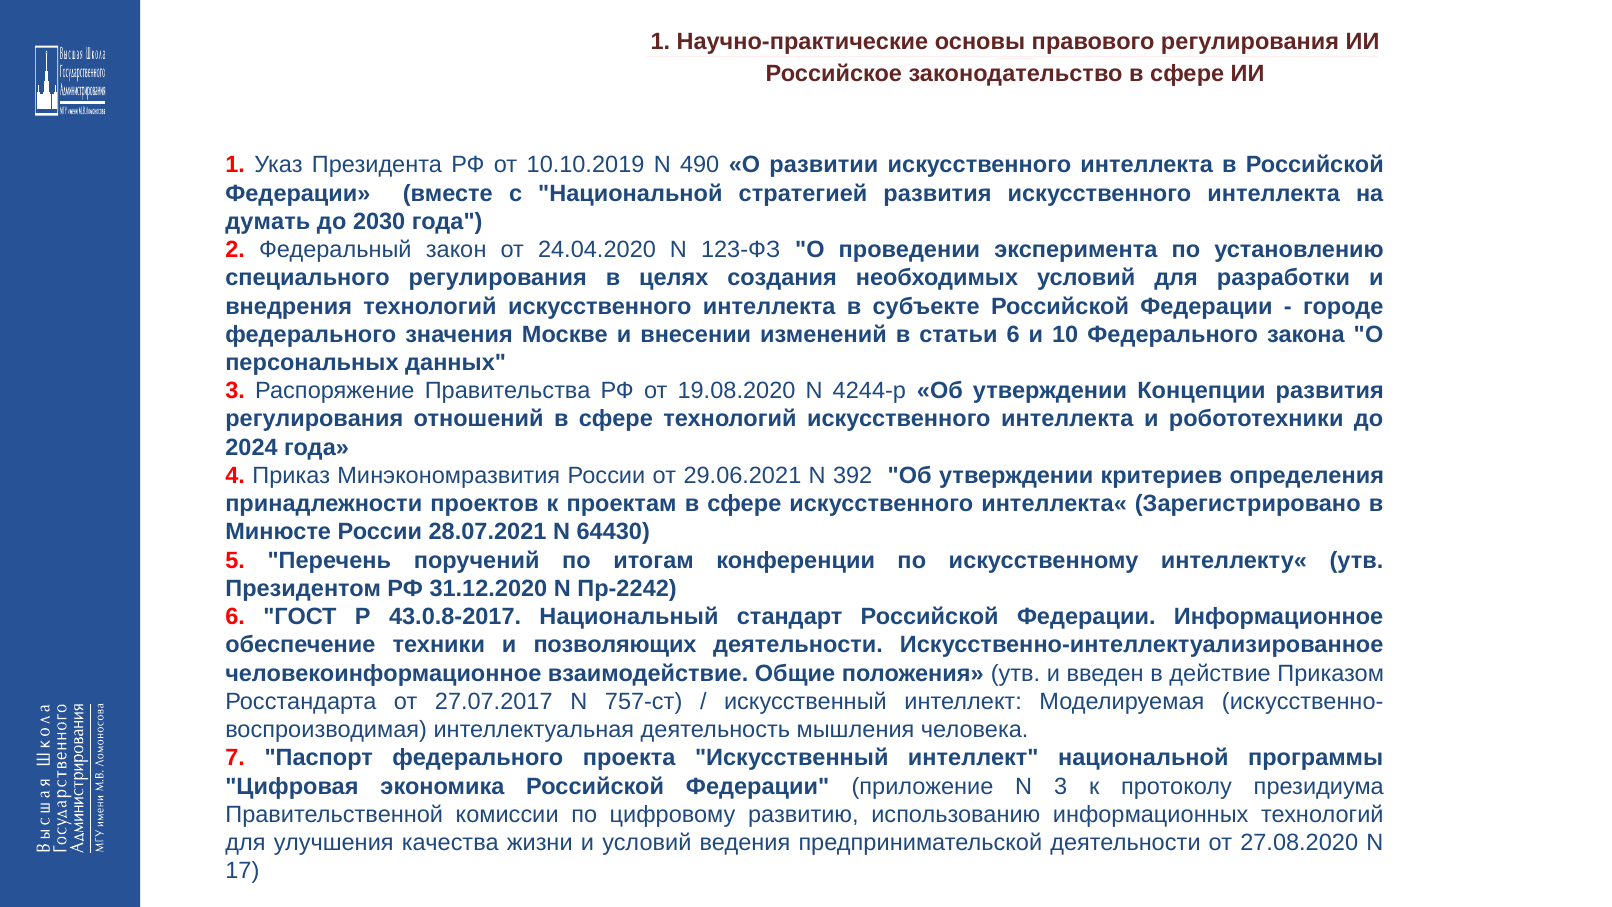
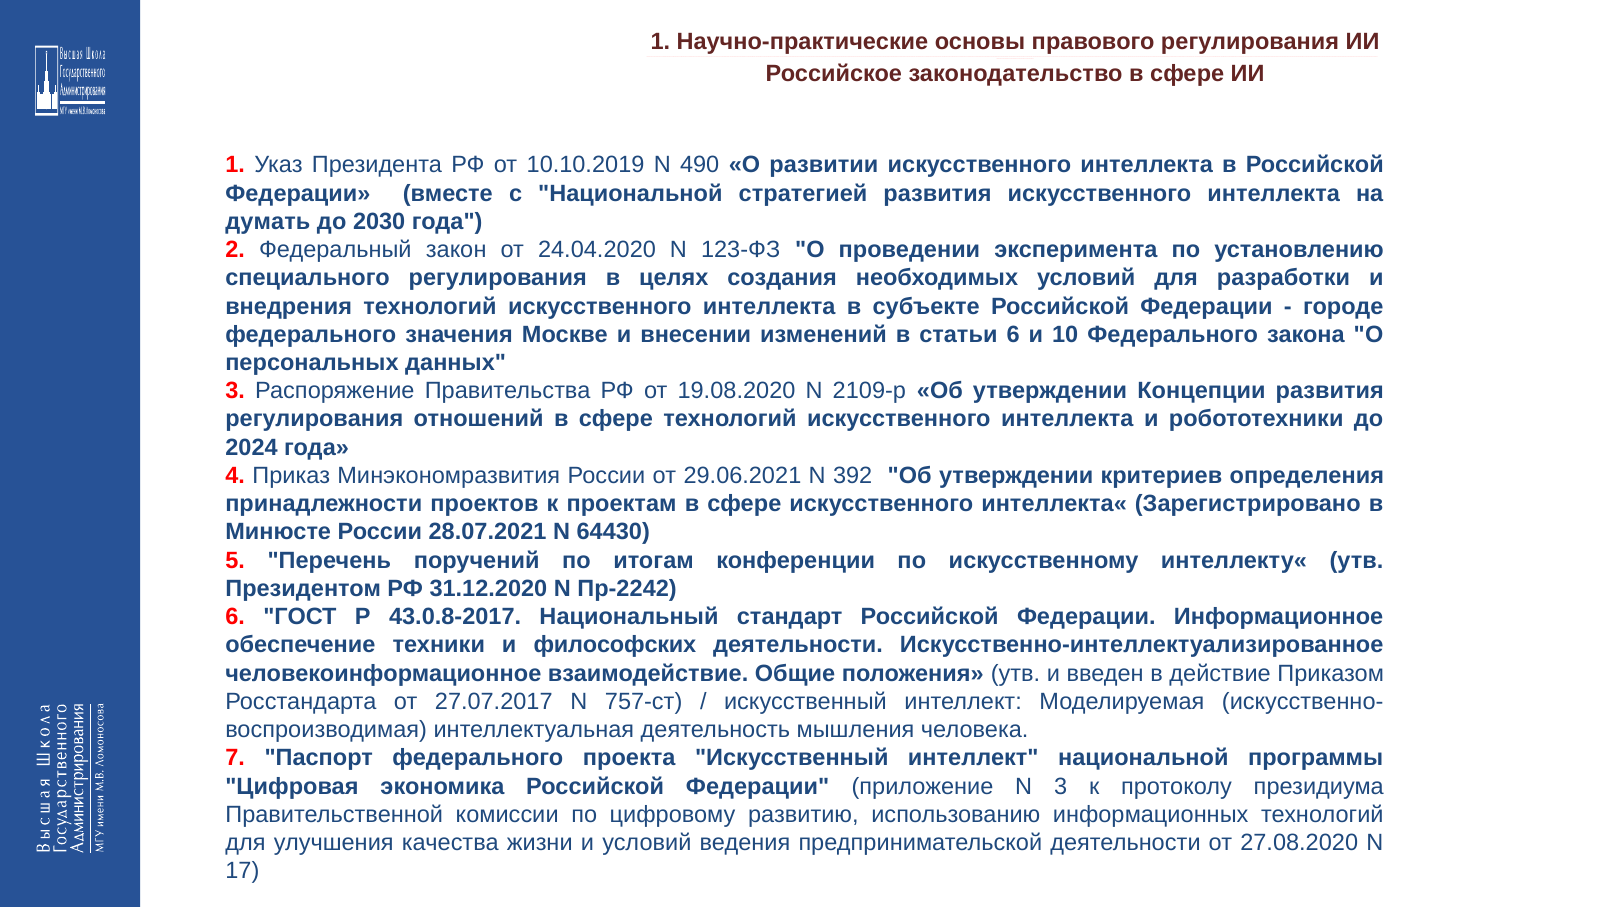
4244-р: 4244-р -> 2109-р
позволяющих: позволяющих -> философских
